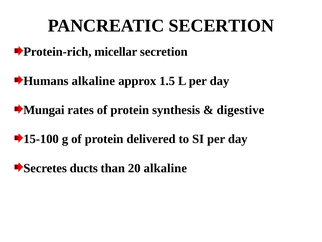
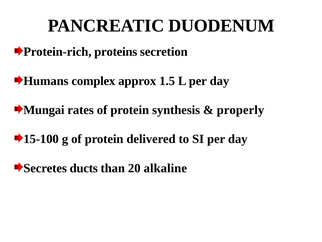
SECERTION: SECERTION -> DUODENUM
micellar: micellar -> proteins
Humans alkaline: alkaline -> complex
digestive: digestive -> properly
